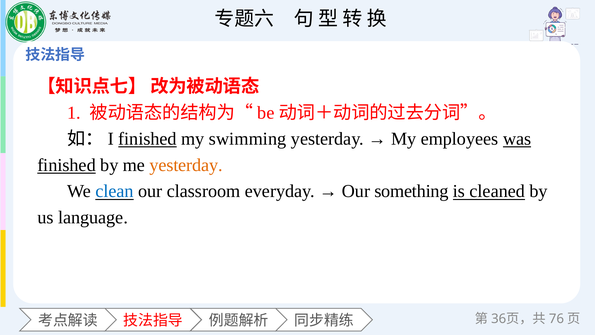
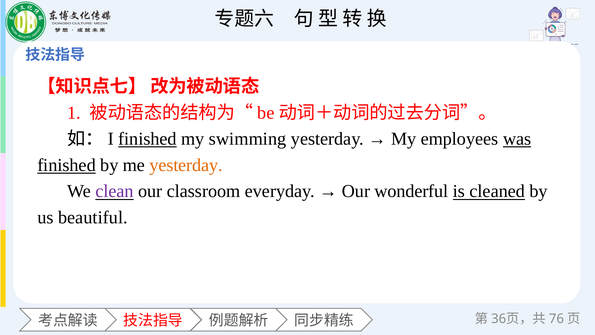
clean colour: blue -> purple
something: something -> wonderful
language: language -> beautiful
